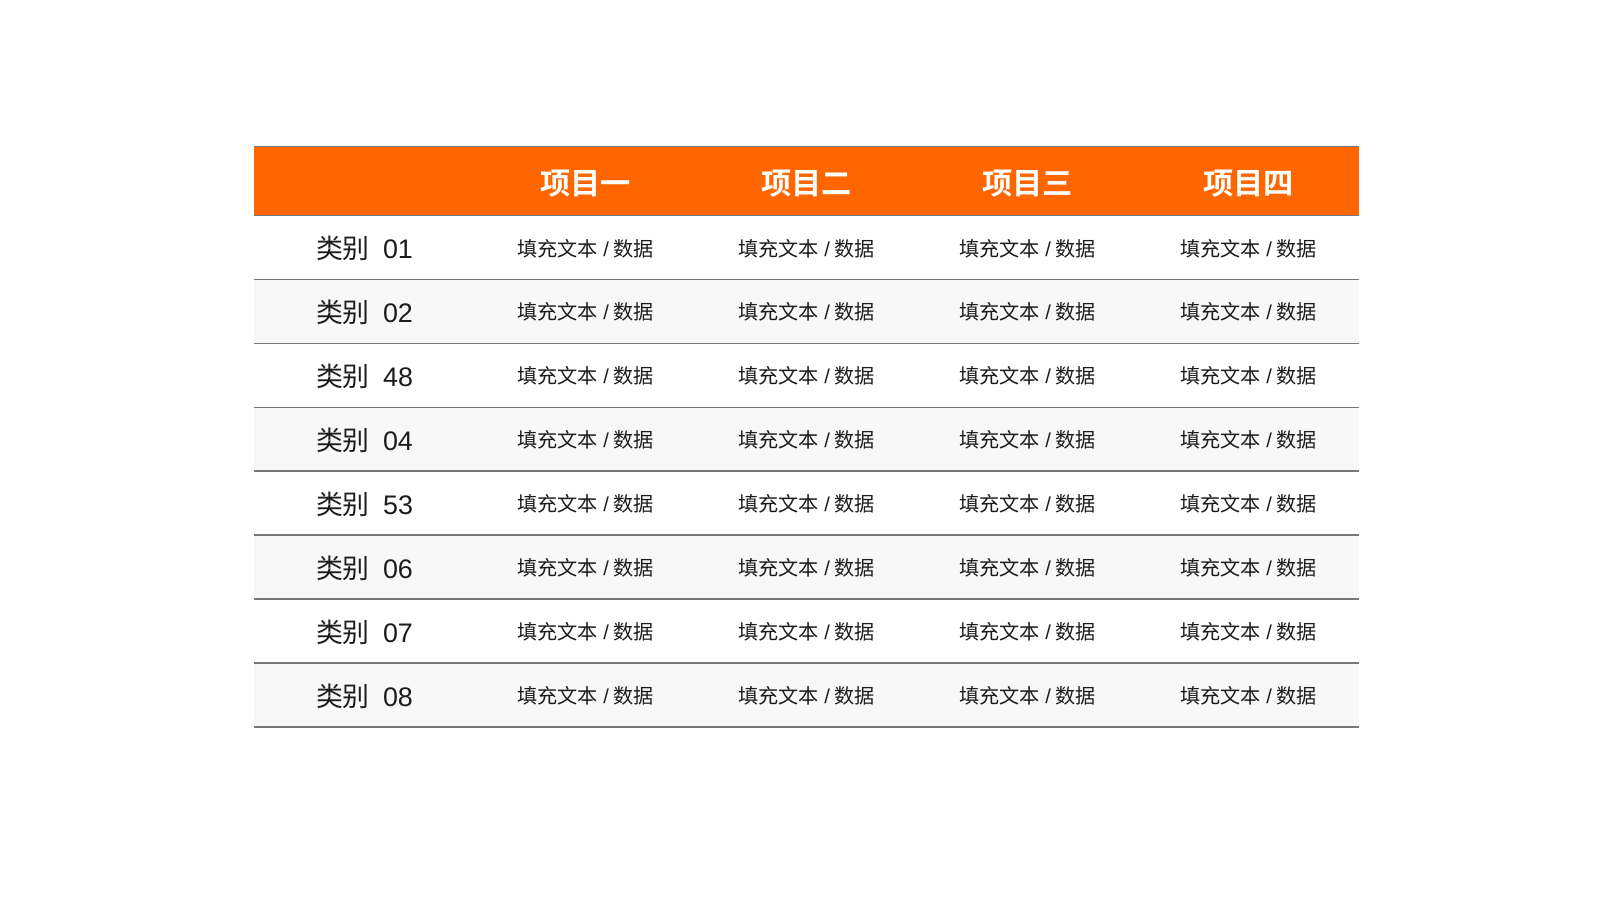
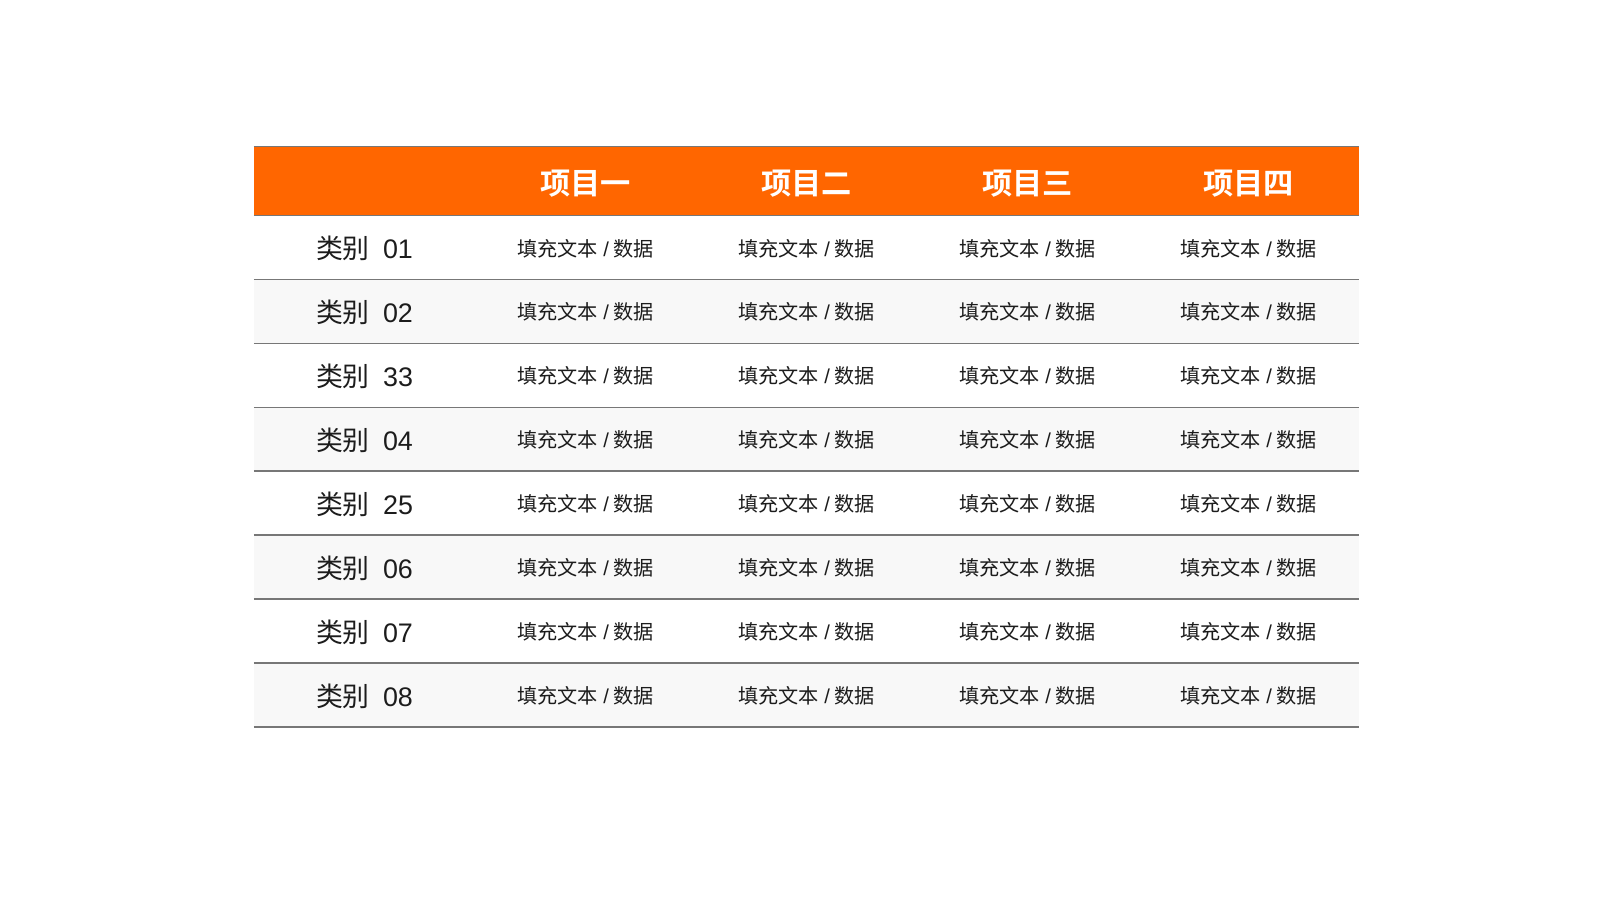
48: 48 -> 33
53: 53 -> 25
